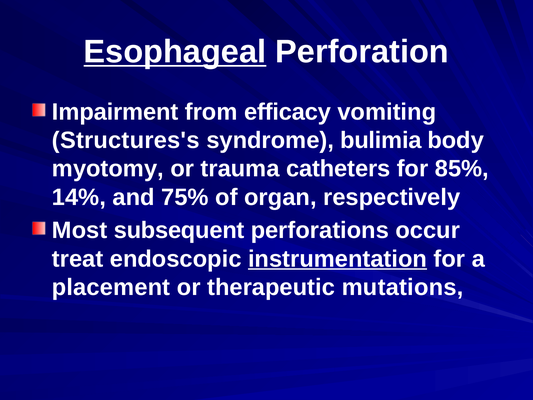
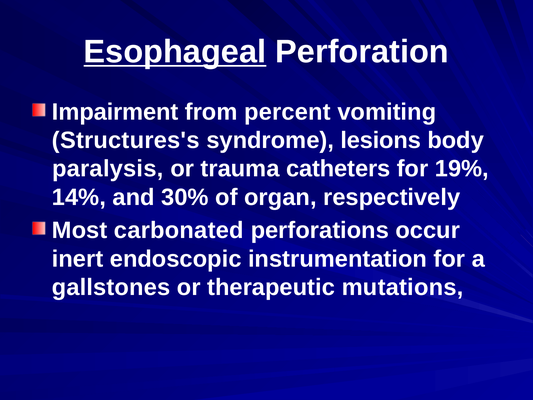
efficacy: efficacy -> percent
bulimia: bulimia -> lesions
myotomy: myotomy -> paralysis
85%: 85% -> 19%
75%: 75% -> 30%
subsequent: subsequent -> carbonated
treat: treat -> inert
instrumentation underline: present -> none
placement: placement -> gallstones
